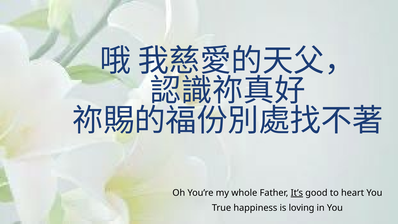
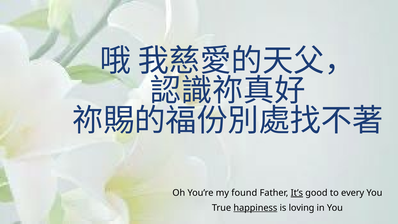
whole: whole -> found
heart: heart -> every
happiness underline: none -> present
